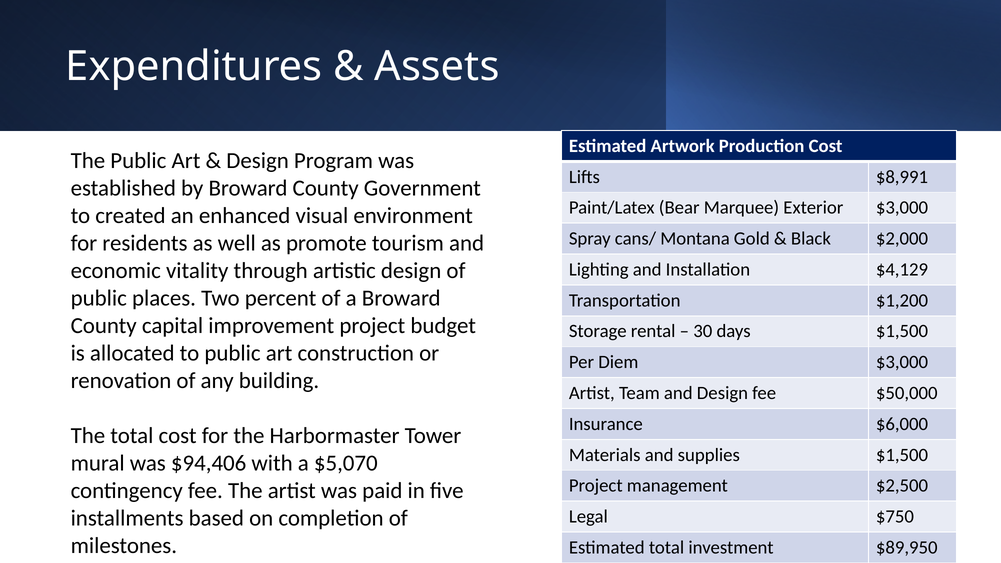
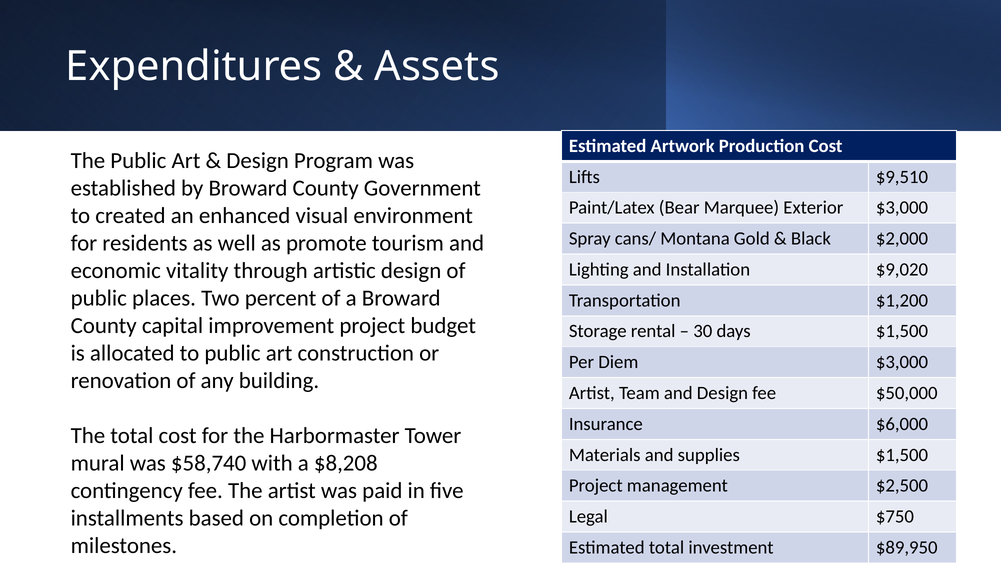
$8,991: $8,991 -> $9,510
$4,129: $4,129 -> $9,020
$94,406: $94,406 -> $58,740
$5,070: $5,070 -> $8,208
